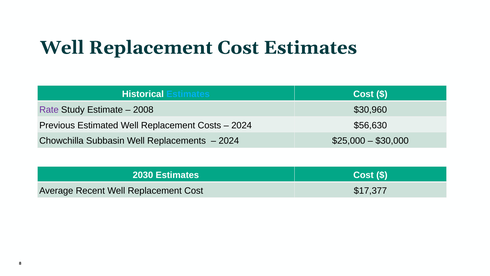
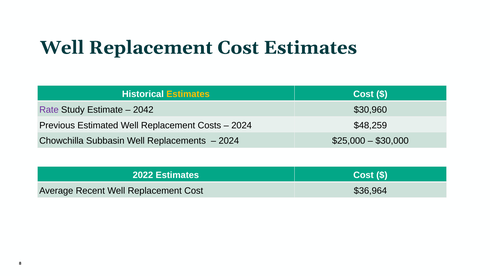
Estimates at (188, 94) colour: light blue -> yellow
2008: 2008 -> 2042
$56,630: $56,630 -> $48,259
2030: 2030 -> 2022
$17,377: $17,377 -> $36,964
